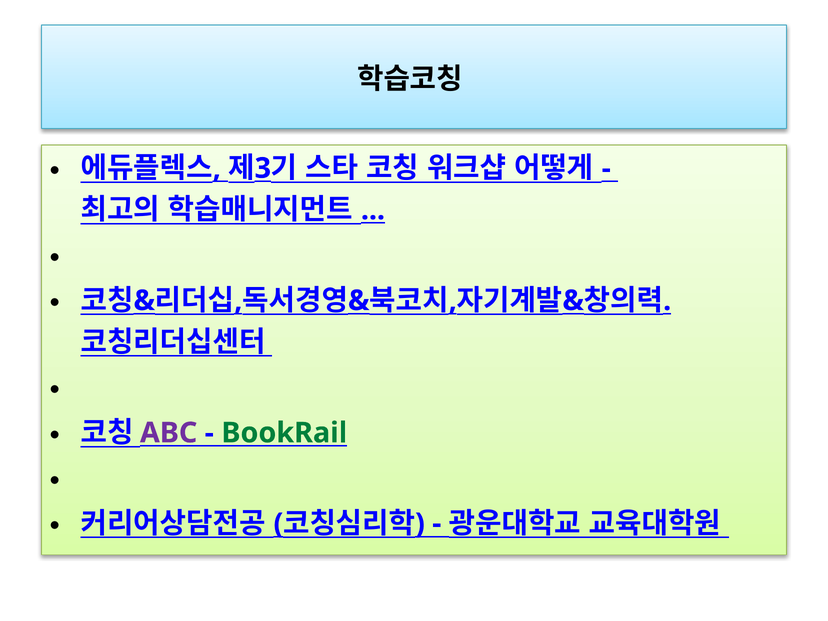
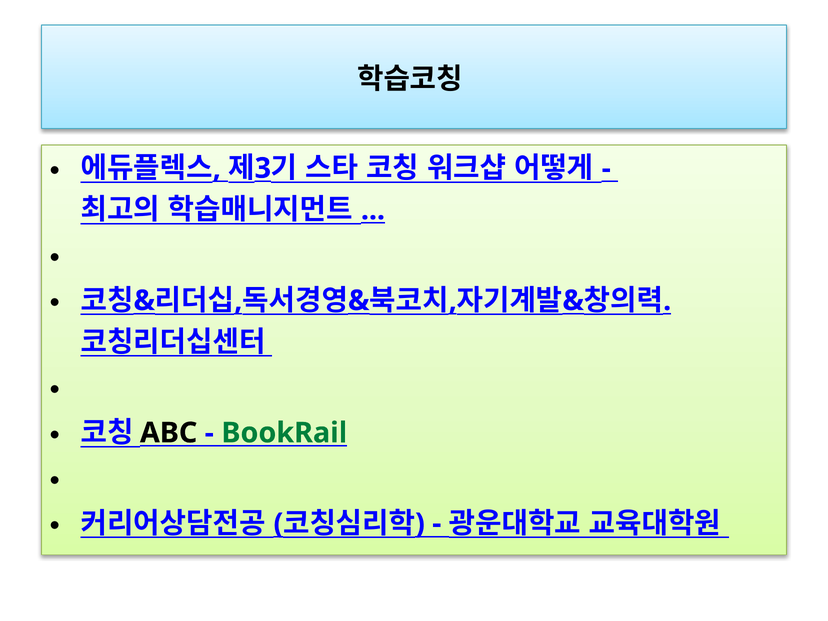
ABC colour: purple -> black
